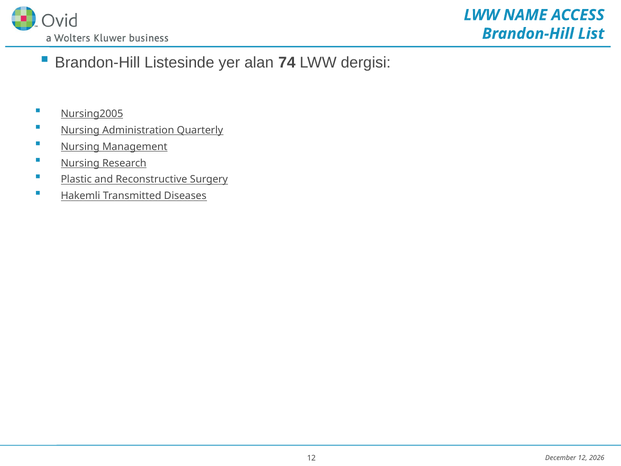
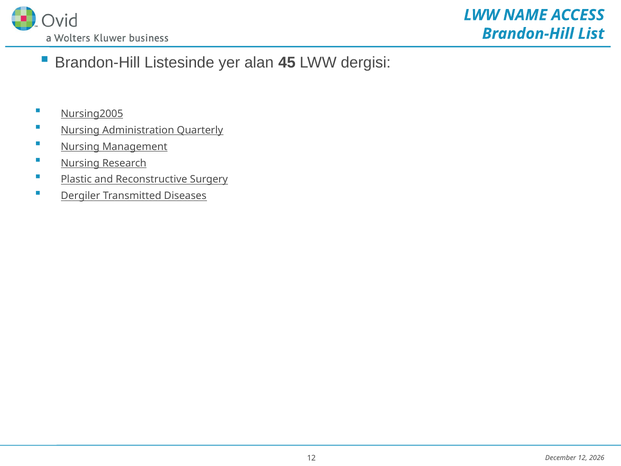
74: 74 -> 45
Hakemli: Hakemli -> Dergiler
